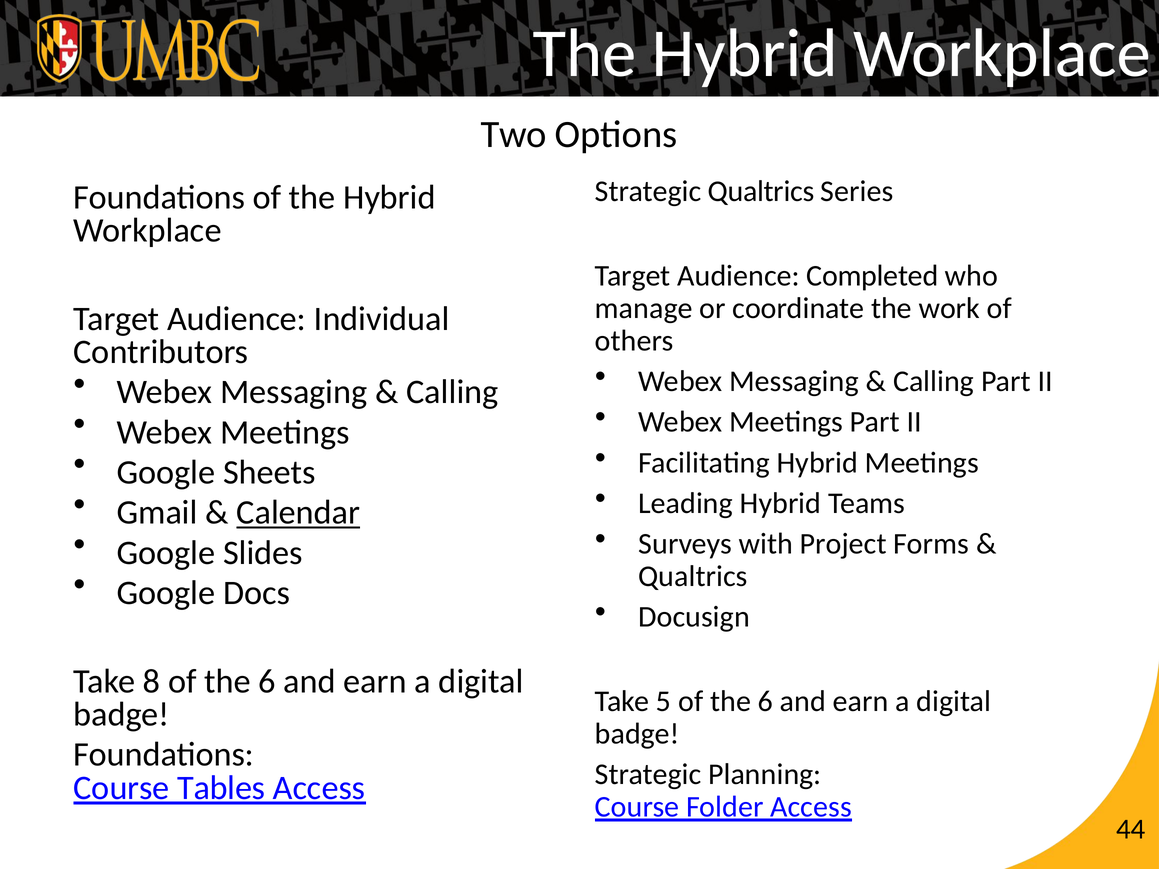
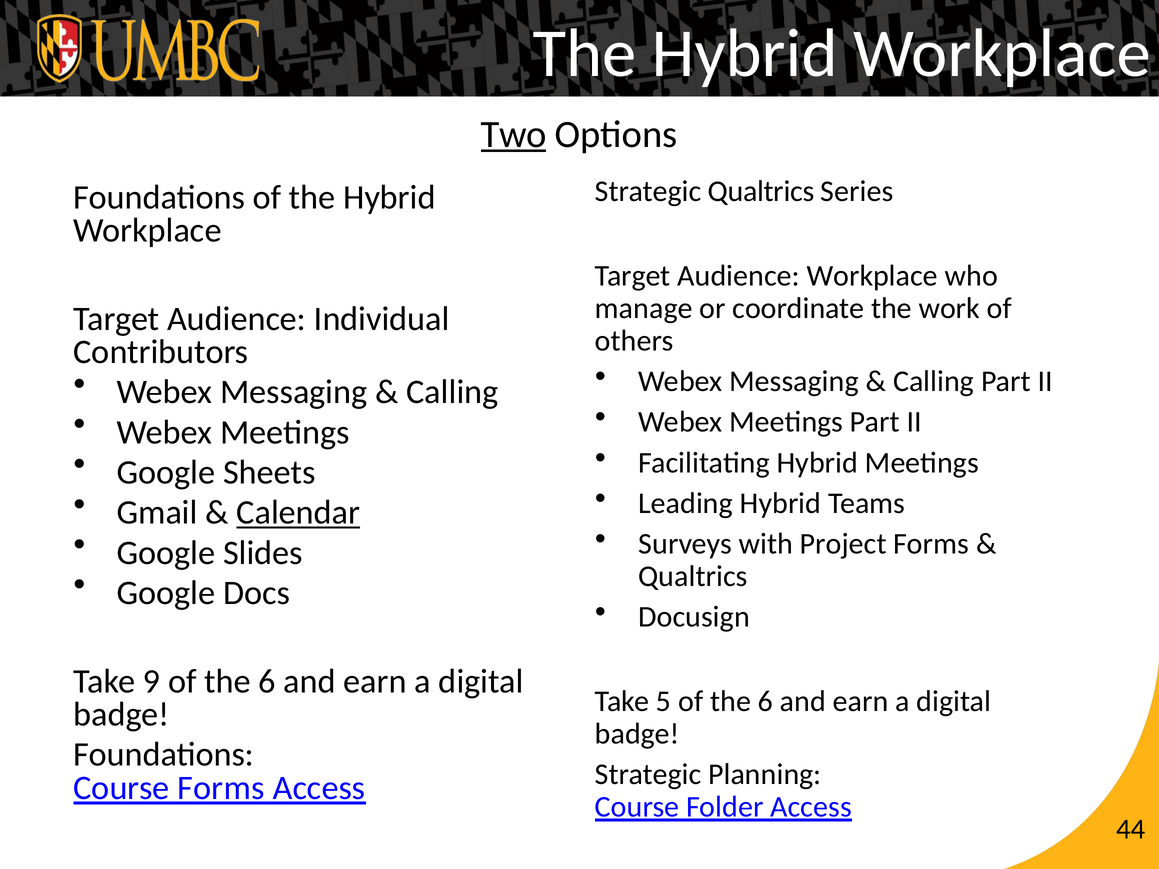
Two underline: none -> present
Audience Completed: Completed -> Workplace
8: 8 -> 9
Course Tables: Tables -> Forms
